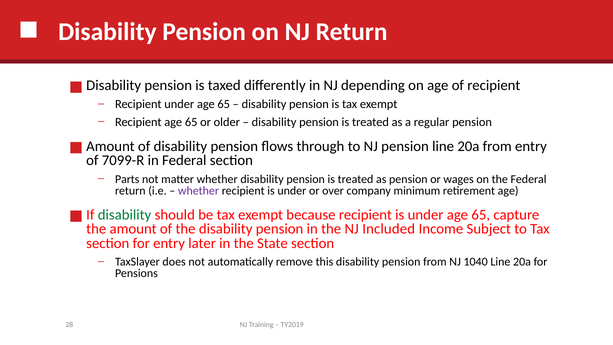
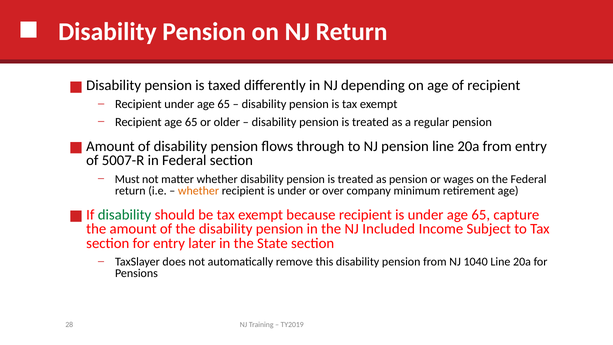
7099-R: 7099-R -> 5007-R
Parts: Parts -> Must
whether at (199, 191) colour: purple -> orange
